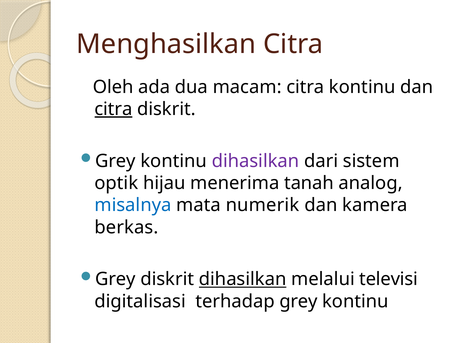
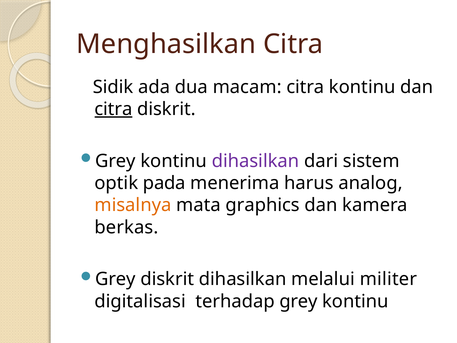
Oleh: Oleh -> Sidik
hijau: hijau -> pada
tanah: tanah -> harus
misalnya colour: blue -> orange
numerik: numerik -> graphics
dihasilkan at (243, 279) underline: present -> none
televisi: televisi -> militer
